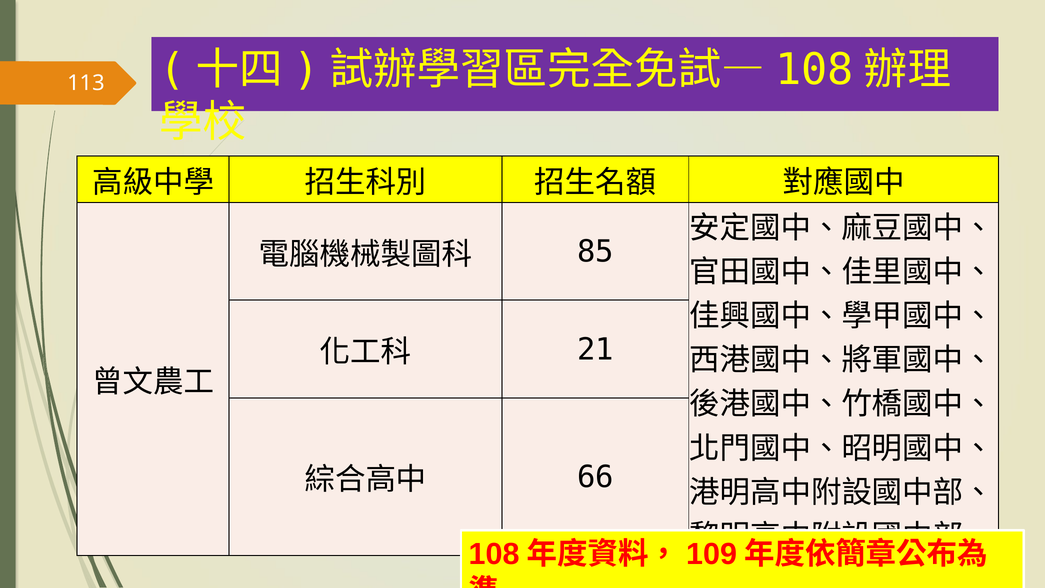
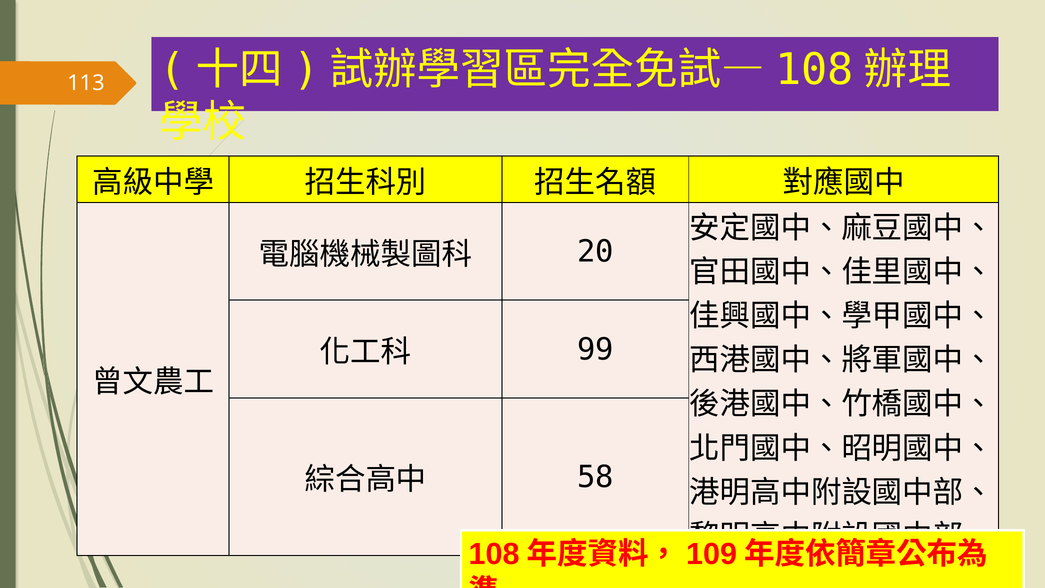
85: 85 -> 20
21: 21 -> 99
66: 66 -> 58
